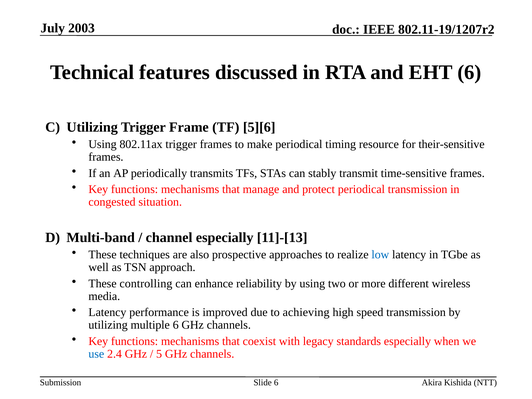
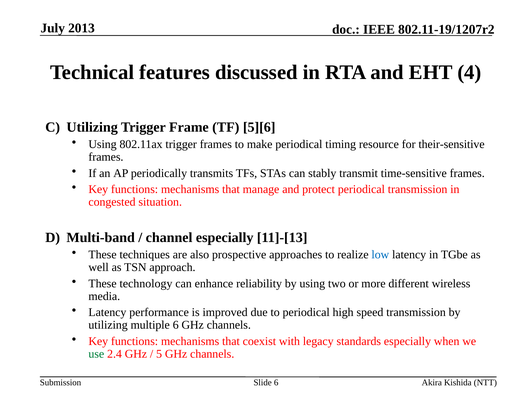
2003: 2003 -> 2013
EHT 6: 6 -> 4
controlling: controlling -> technology
to achieving: achieving -> periodical
use colour: blue -> green
